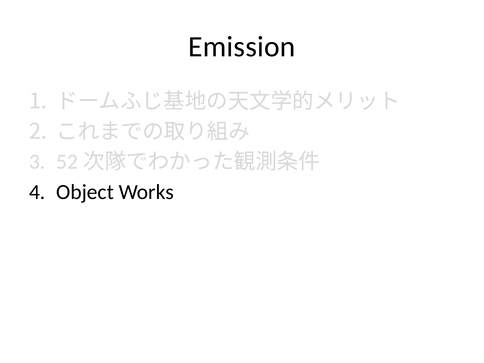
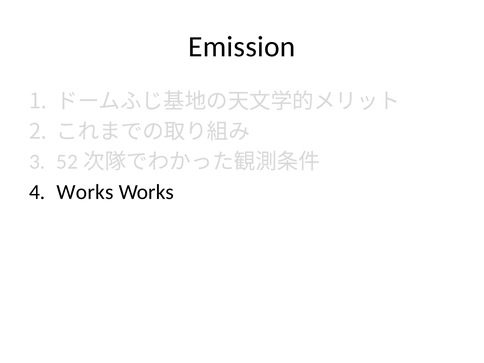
Object at (85, 192): Object -> Works
